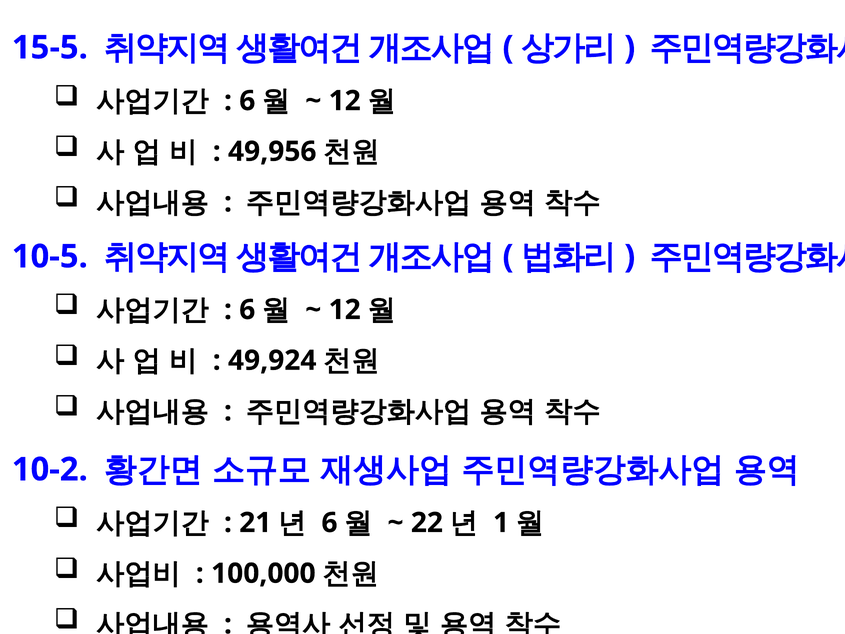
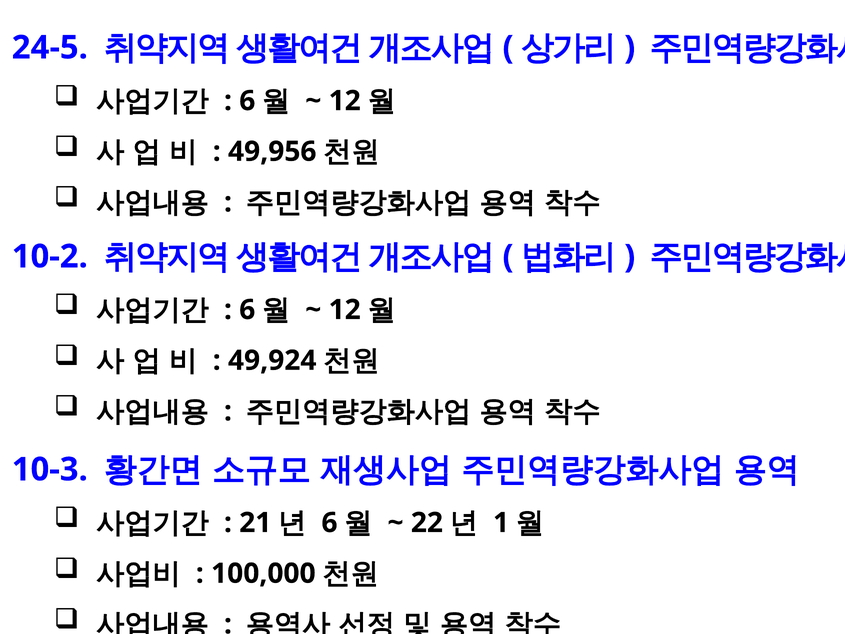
15-5: 15-5 -> 24-5
10-5: 10-5 -> 10-2
10-2: 10-2 -> 10-3
